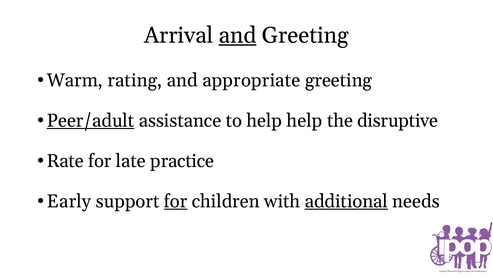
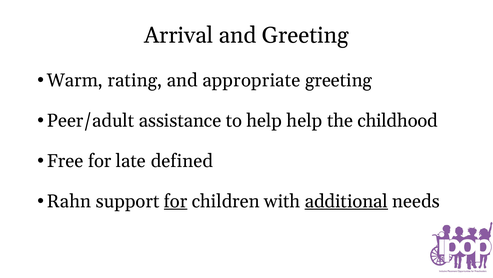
and at (238, 35) underline: present -> none
Peer/adult underline: present -> none
disruptive: disruptive -> childhood
Rate: Rate -> Free
practice: practice -> defined
Early: Early -> Rahn
